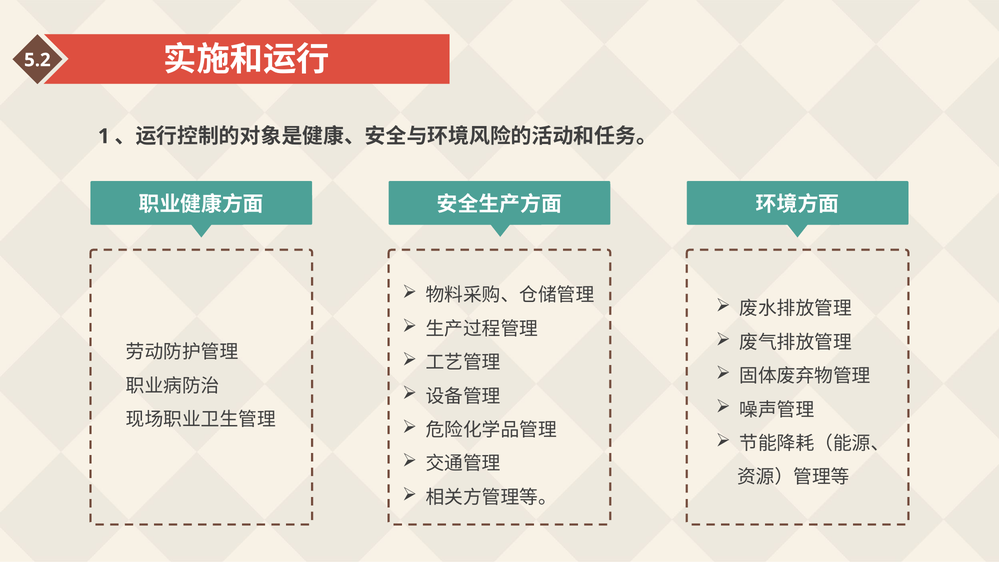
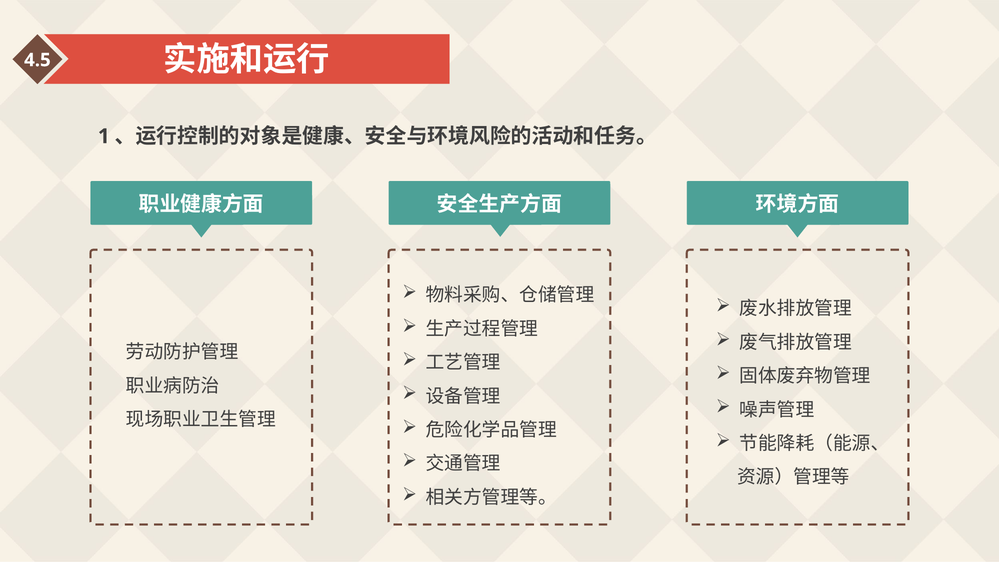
5.2: 5.2 -> 4.5
